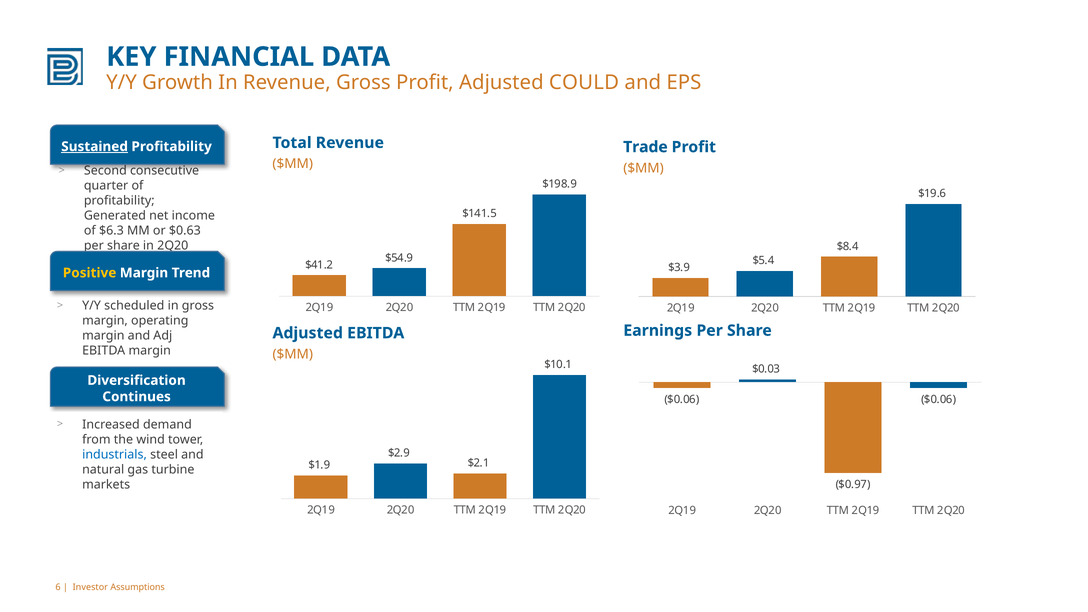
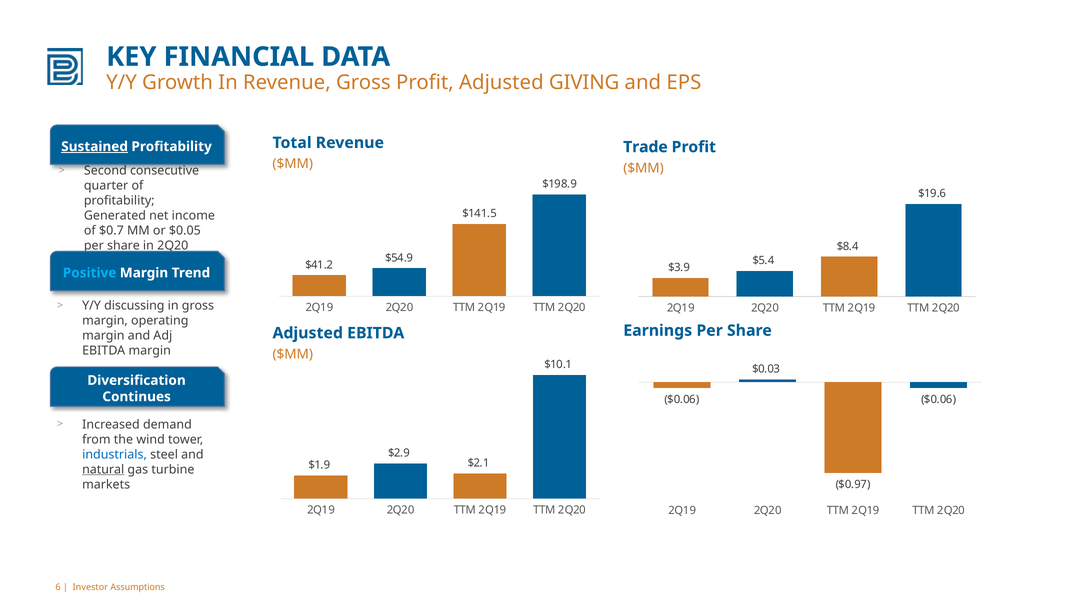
COULD: COULD -> GIVING
$6.3: $6.3 -> $0.7
$0.63: $0.63 -> $0.05
Positive colour: yellow -> light blue
scheduled: scheduled -> discussing
natural underline: none -> present
